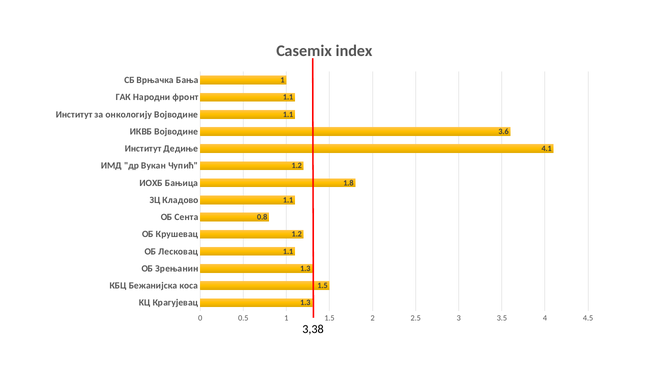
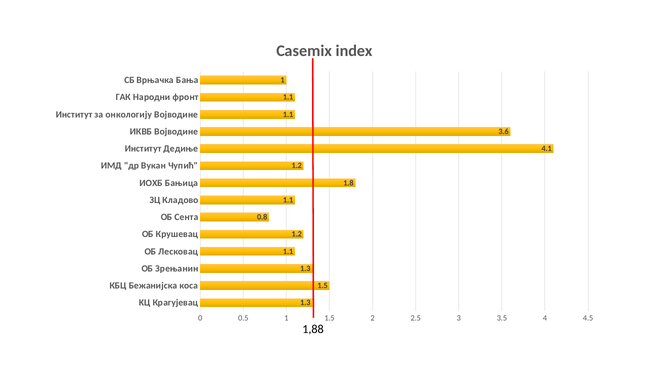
3,38: 3,38 -> 1,88
